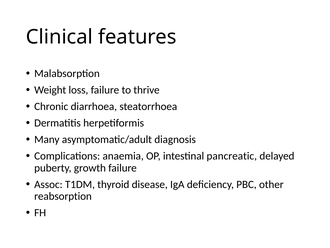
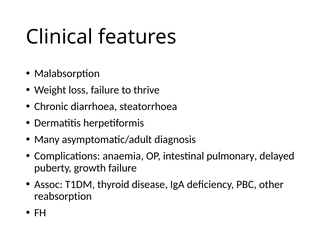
pancreatic: pancreatic -> pulmonary
